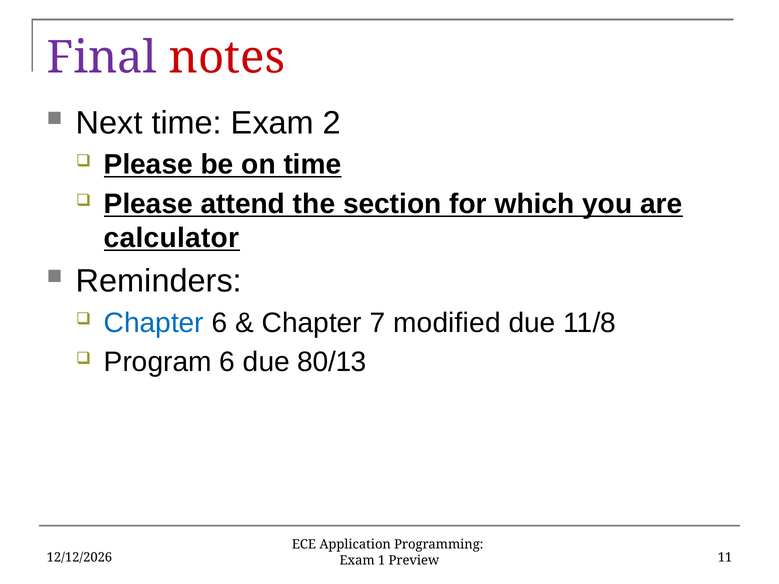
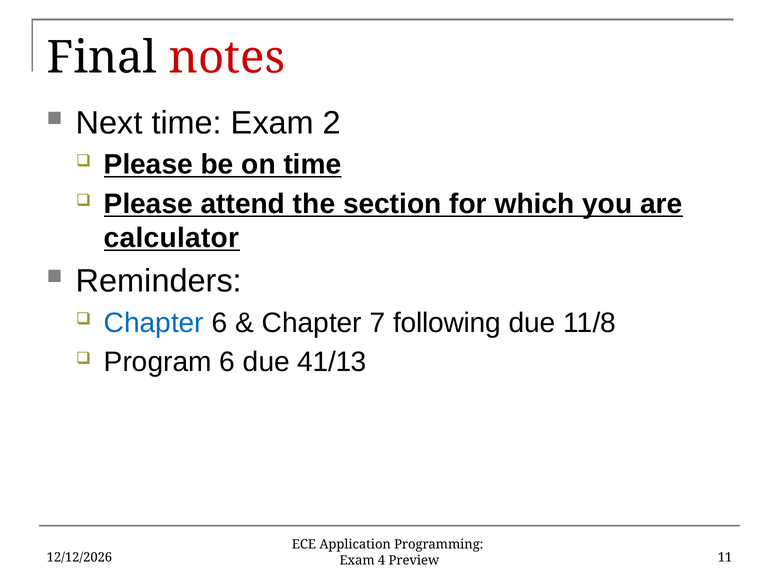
Final colour: purple -> black
modified: modified -> following
80/13: 80/13 -> 41/13
1: 1 -> 4
